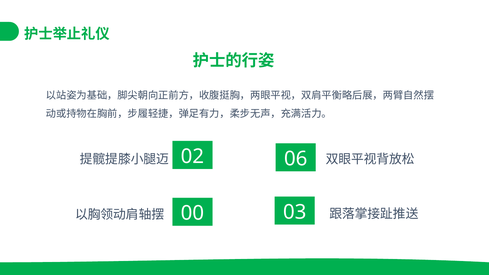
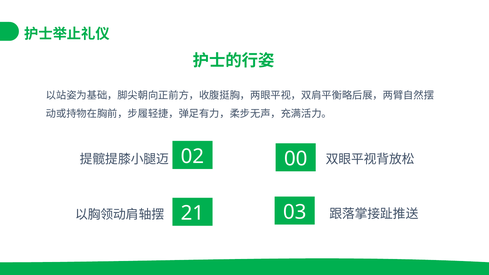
06: 06 -> 00
00: 00 -> 21
